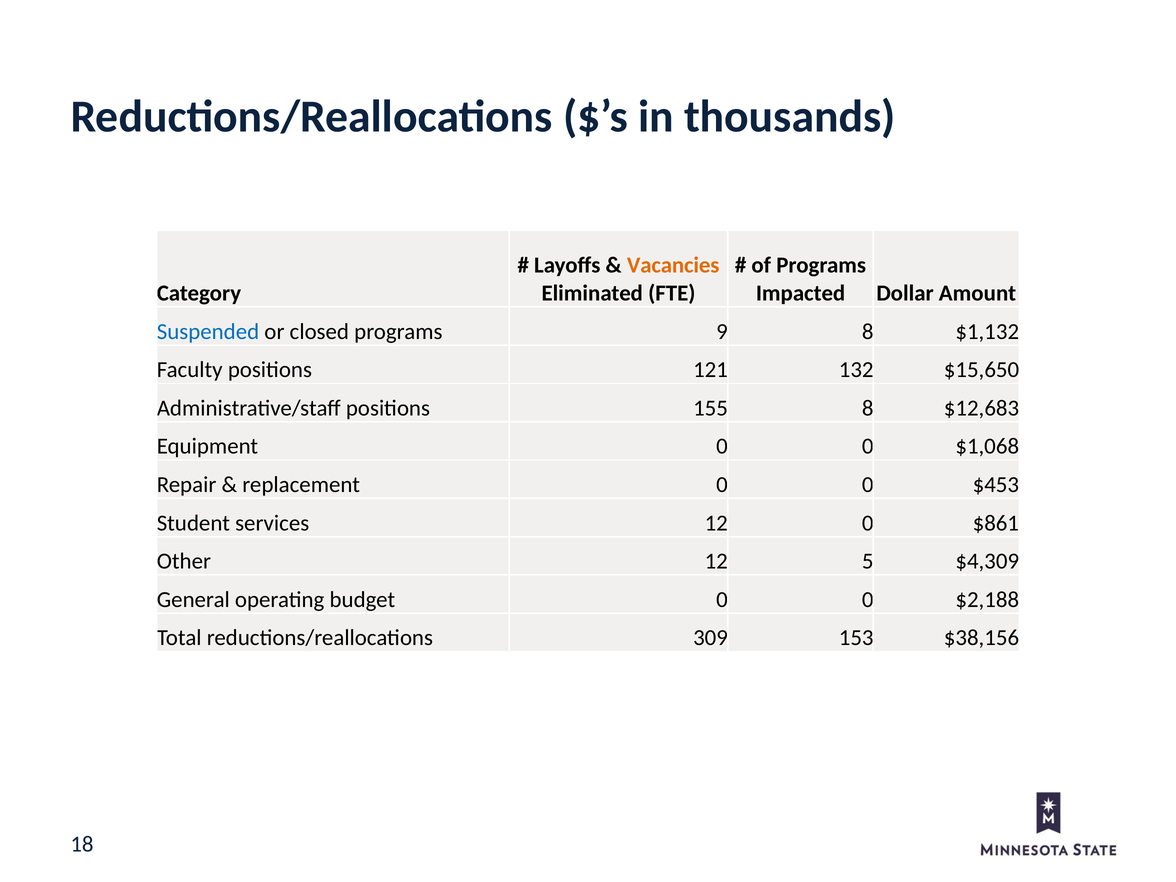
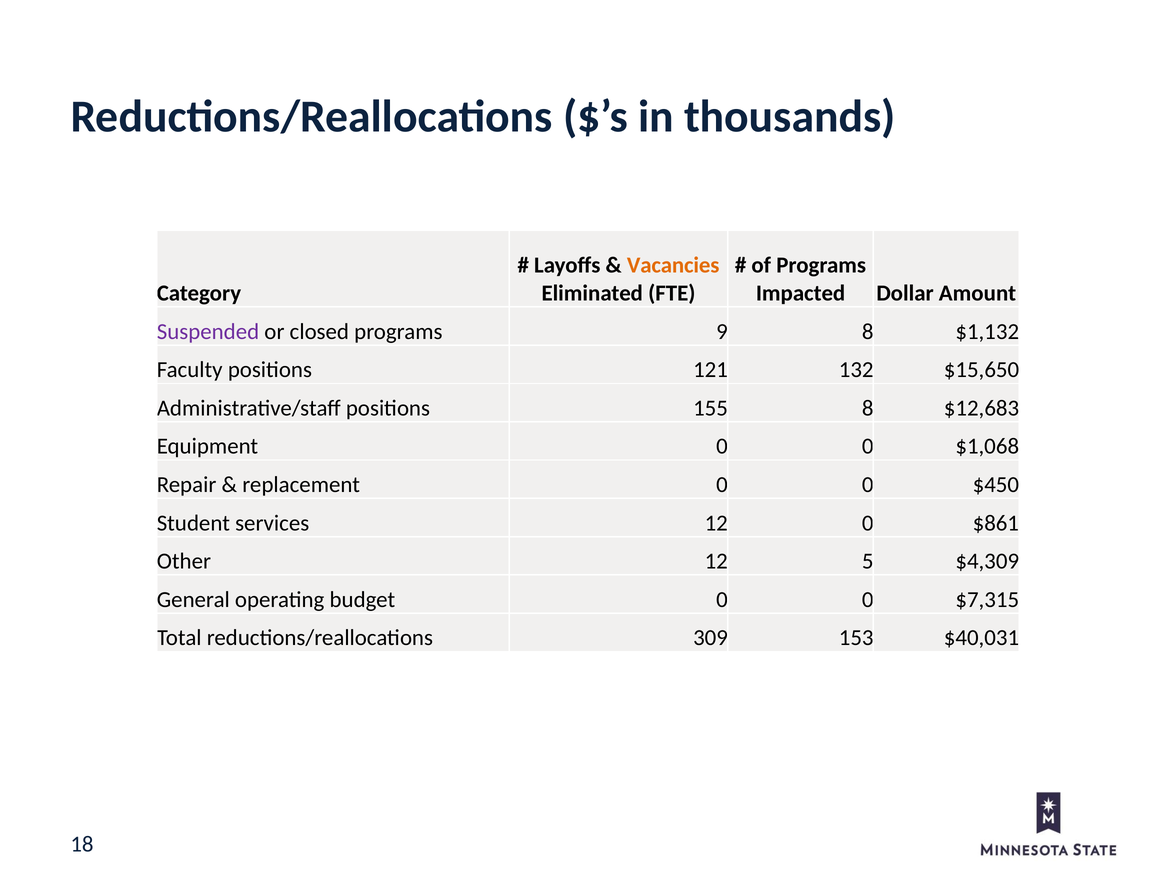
Suspended colour: blue -> purple
$453: $453 -> $450
$2,188: $2,188 -> $7,315
$38,156: $38,156 -> $40,031
